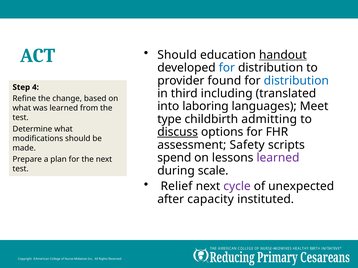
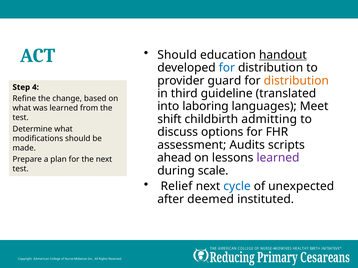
found: found -> guard
distribution at (296, 81) colour: blue -> orange
including: including -> guideline
type: type -> shift
discuss underline: present -> none
Safety: Safety -> Audits
spend: spend -> ahead
cycle colour: purple -> blue
capacity: capacity -> deemed
